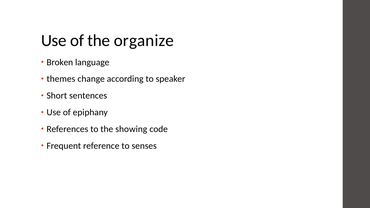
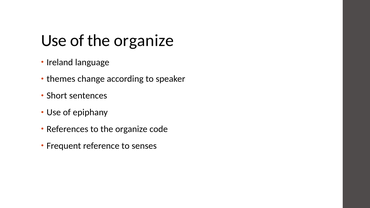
Broken: Broken -> Ireland
to the showing: showing -> organize
